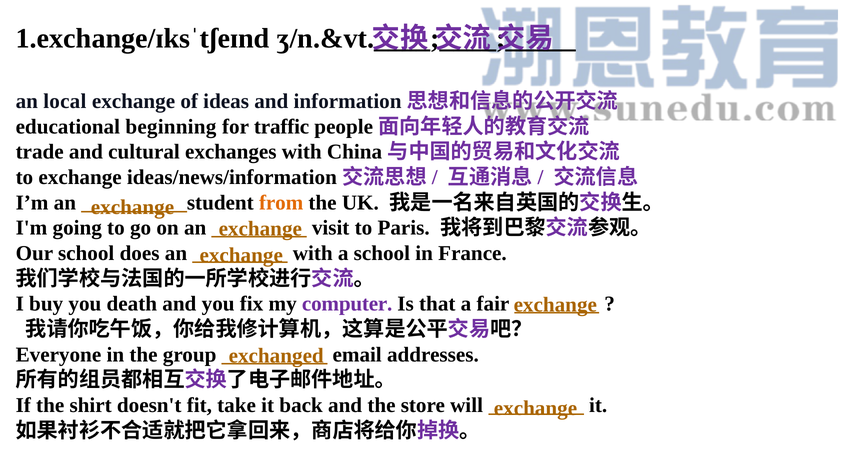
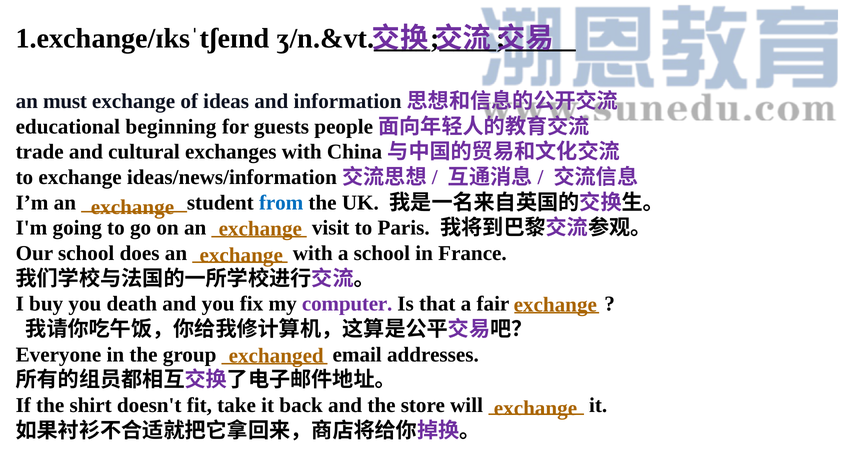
local: local -> must
traffic: traffic -> guests
from colour: orange -> blue
